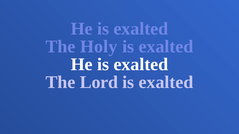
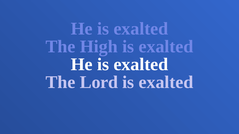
Holy: Holy -> High
